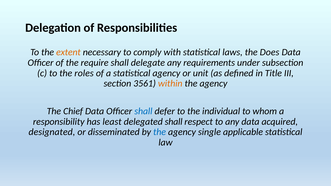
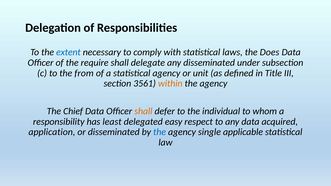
extent colour: orange -> blue
any requirements: requirements -> disseminated
roles: roles -> from
shall at (143, 111) colour: blue -> orange
delegated shall: shall -> easy
designated: designated -> application
